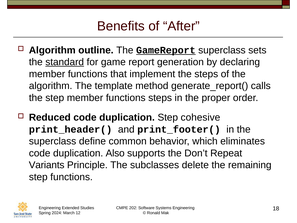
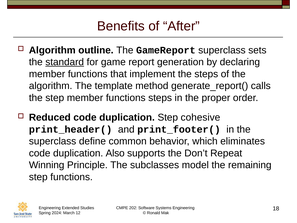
GameReport underline: present -> none
Variants: Variants -> Winning
delete: delete -> model
